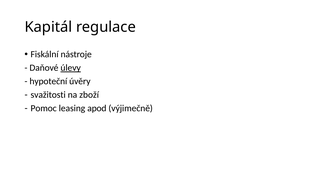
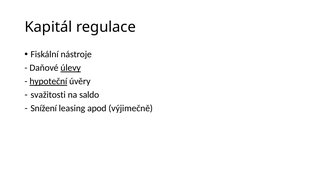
hypoteční underline: none -> present
zboží: zboží -> saldo
Pomoc: Pomoc -> Snížení
